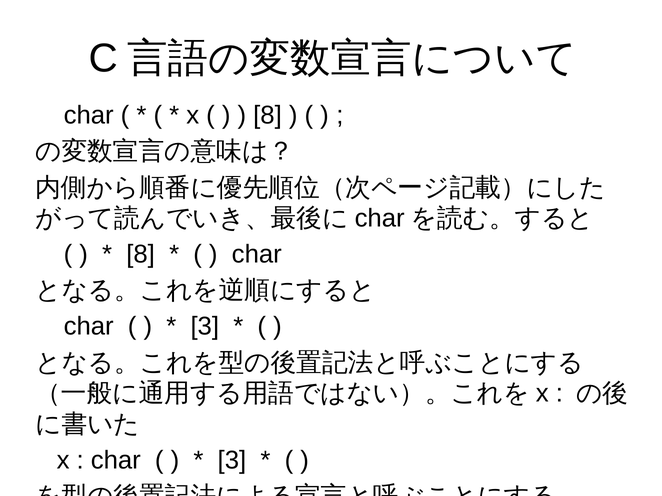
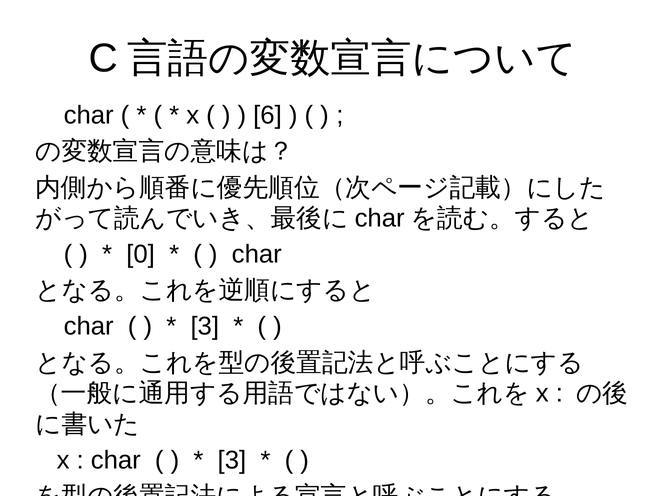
8 at (268, 116): 8 -> 6
8 at (141, 255): 8 -> 0
